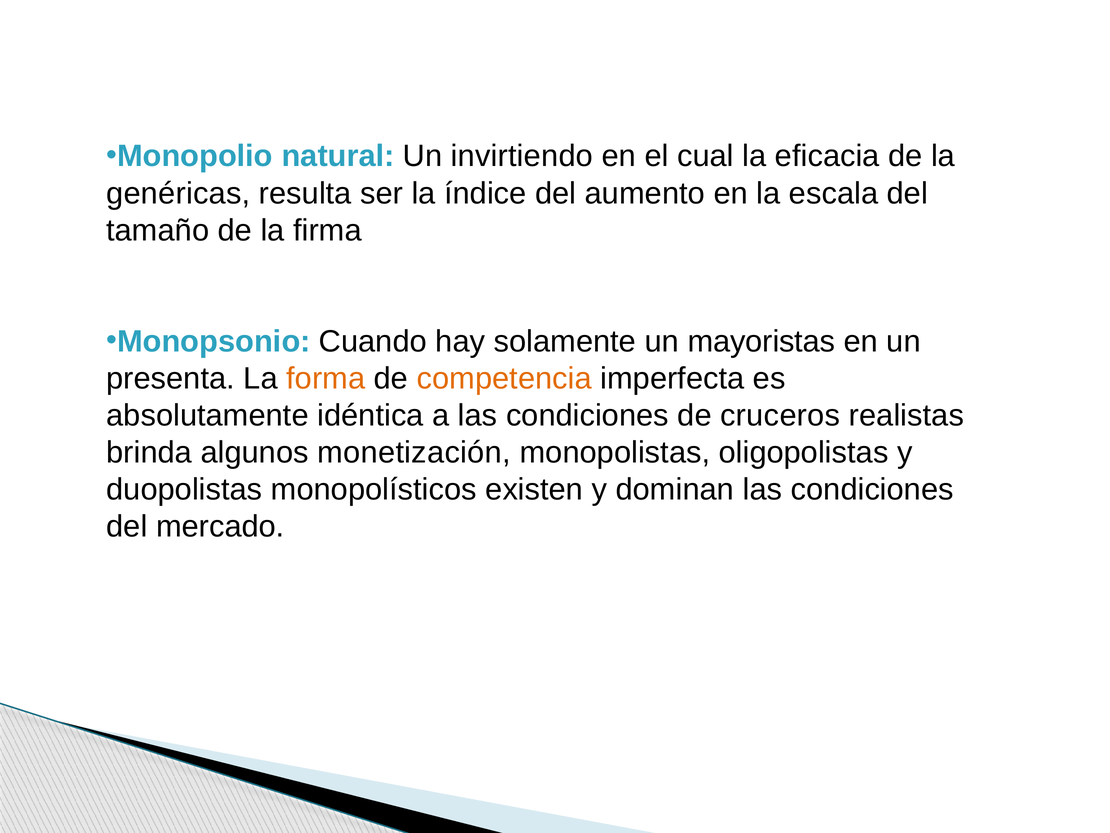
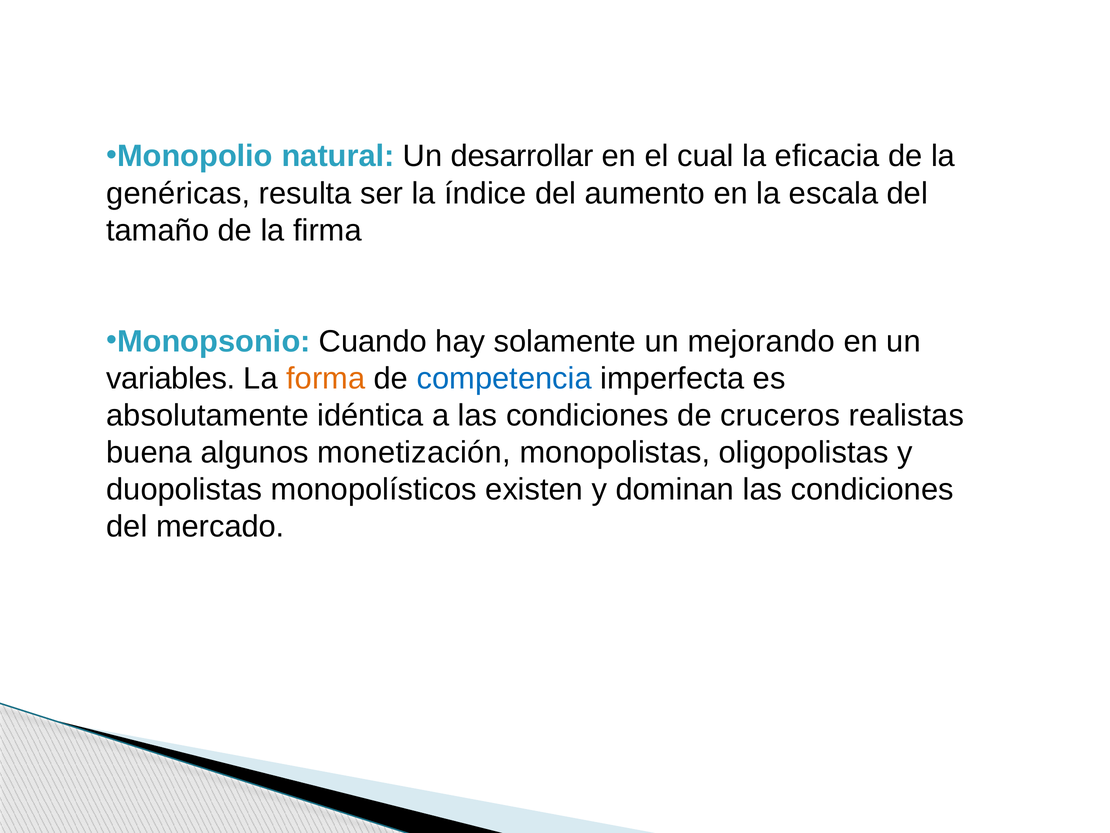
invirtiendo: invirtiendo -> desarrollar
mayoristas: mayoristas -> mejorando
presenta: presenta -> variables
competencia colour: orange -> blue
brinda: brinda -> buena
